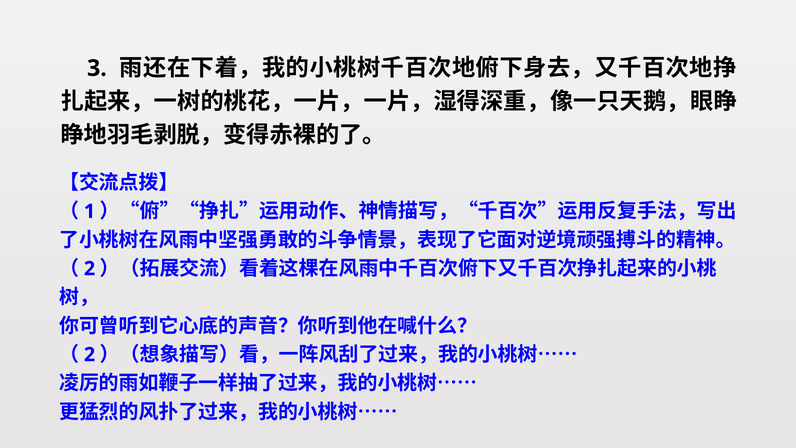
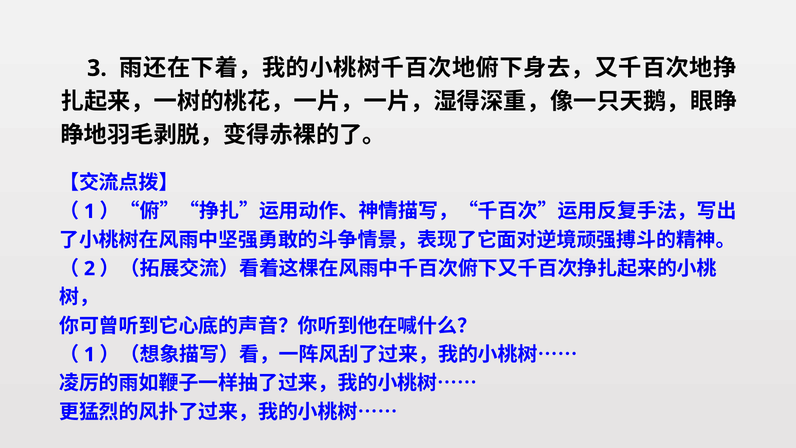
2 at (90, 354): 2 -> 1
